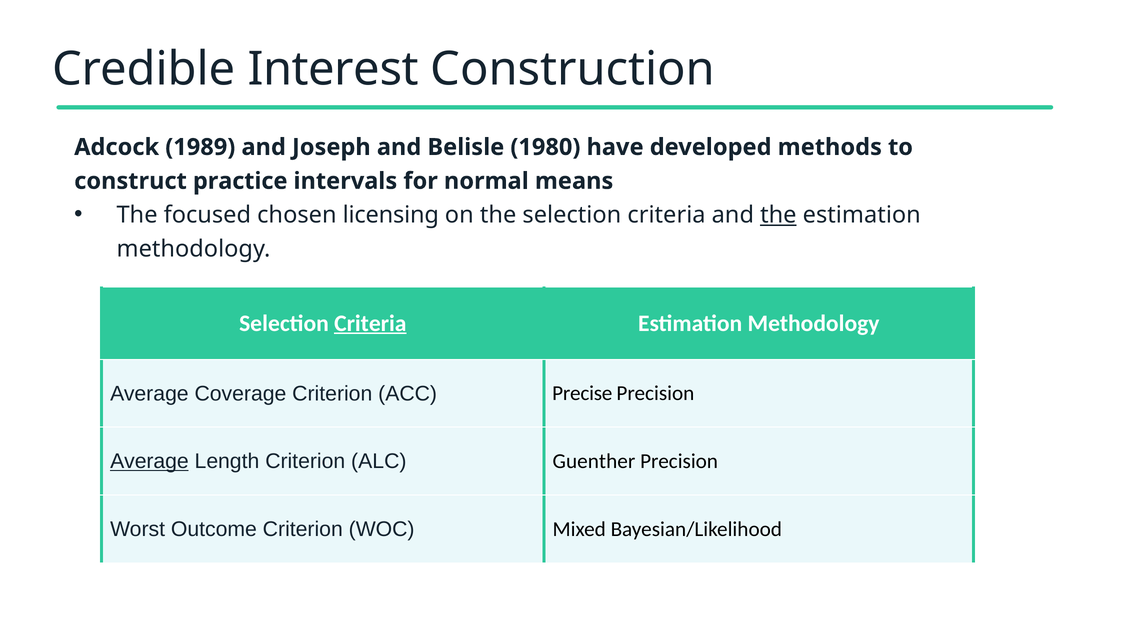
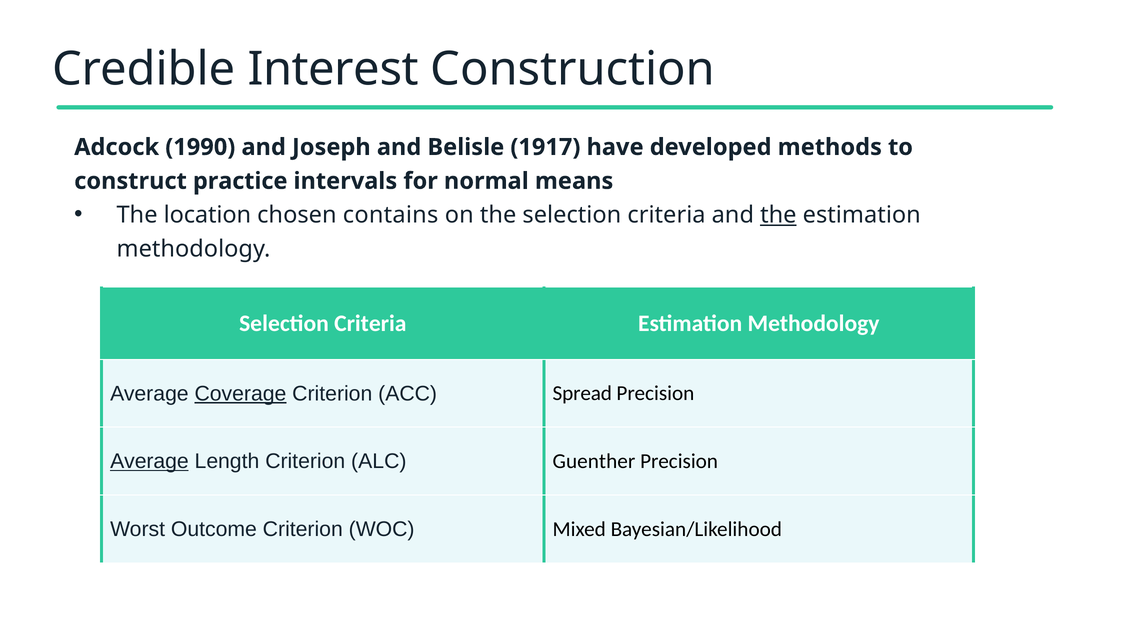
1989: 1989 -> 1990
1980: 1980 -> 1917
focused: focused -> location
licensing: licensing -> contains
Criteria at (370, 323) underline: present -> none
Coverage underline: none -> present
Precise: Precise -> Spread
